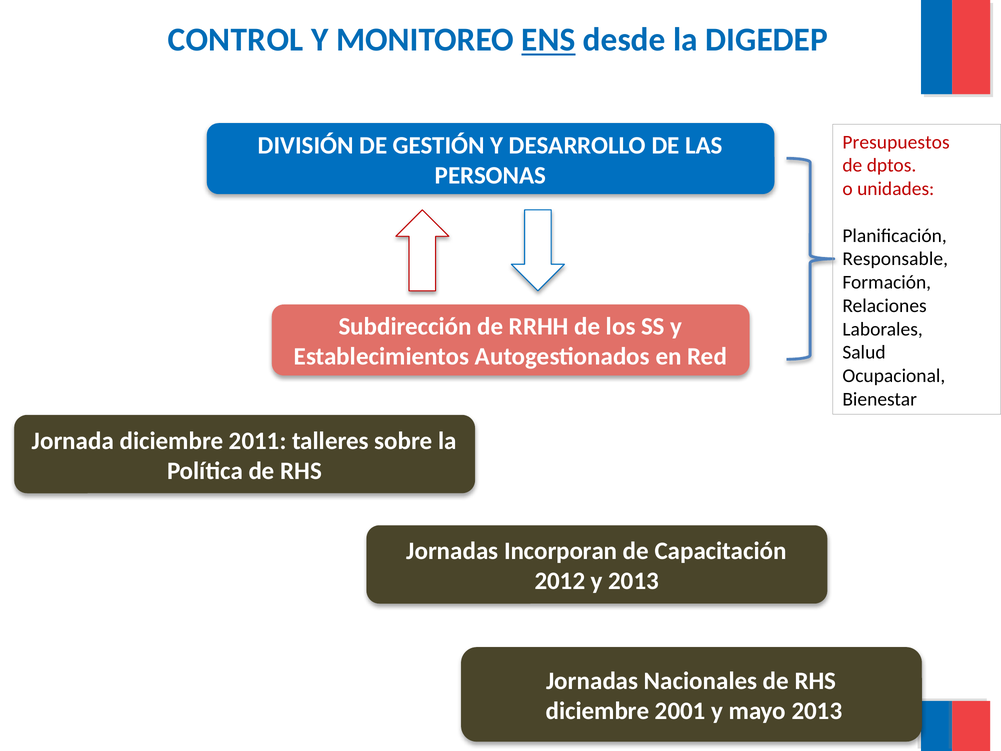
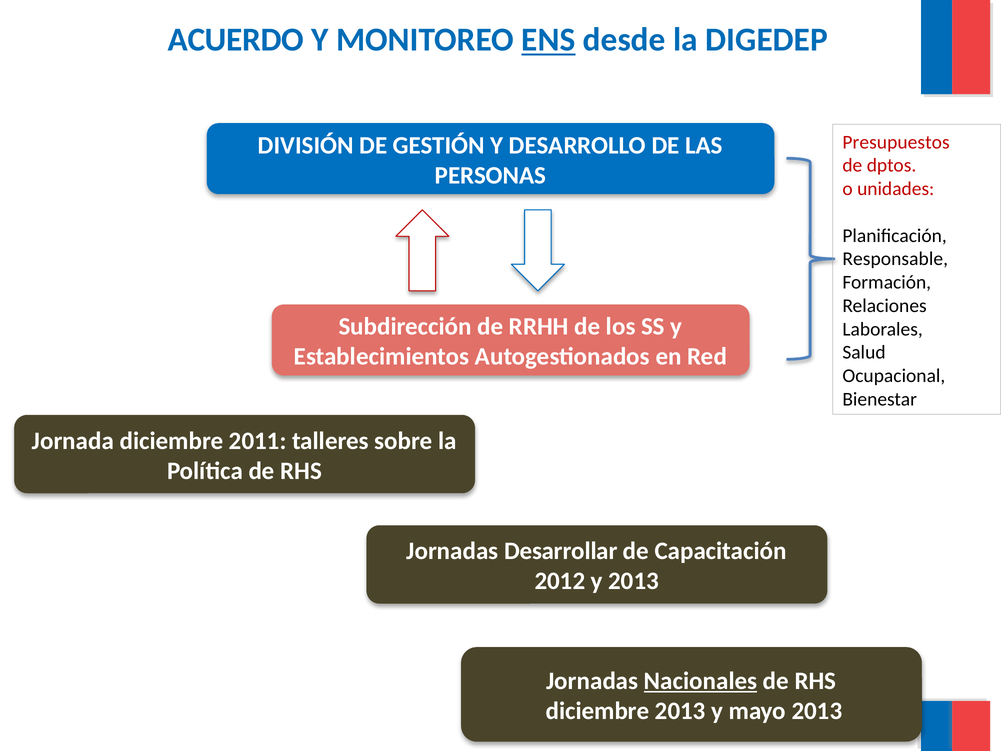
CONTROL: CONTROL -> ACUERDO
Incorporan: Incorporan -> Desarrollar
Nacionales underline: none -> present
diciembre 2001: 2001 -> 2013
